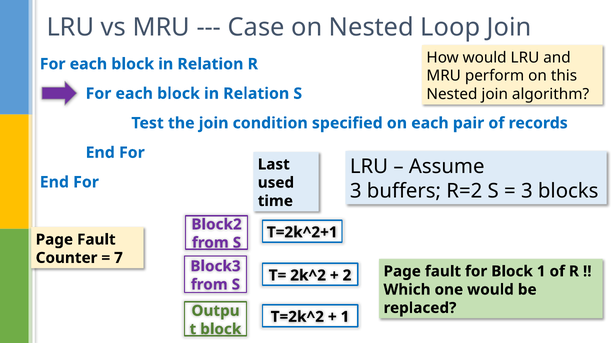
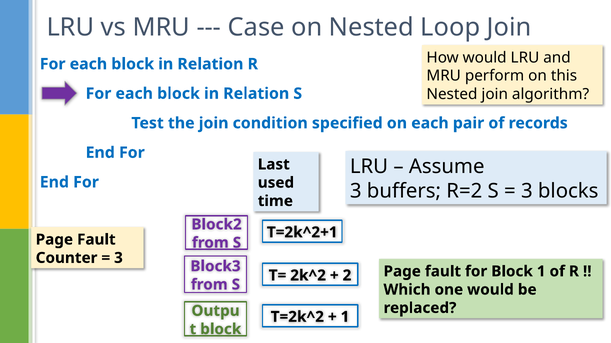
7 at (118, 258): 7 -> 3
